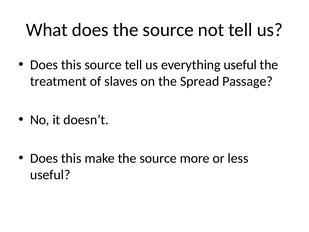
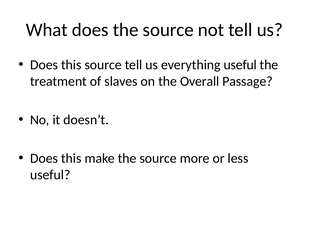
Spread: Spread -> Overall
